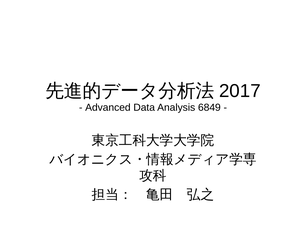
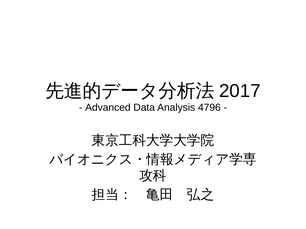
6849: 6849 -> 4796
